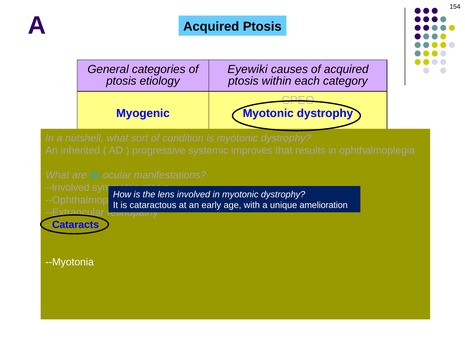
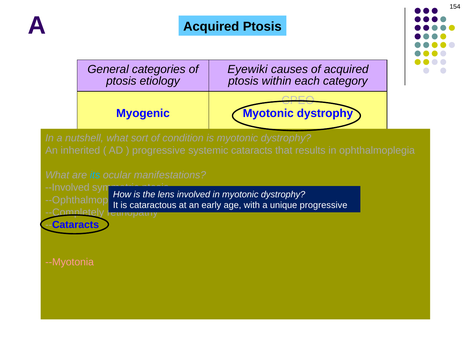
improves: improves -> cataracts
unique amelioration: amelioration -> progressive
--Extraocular: --Extraocular -> --Completely
--Myotonia colour: white -> pink
